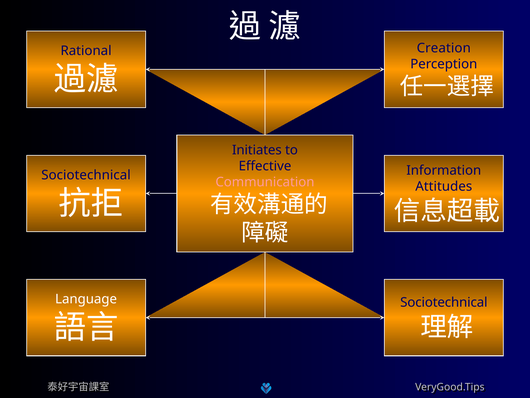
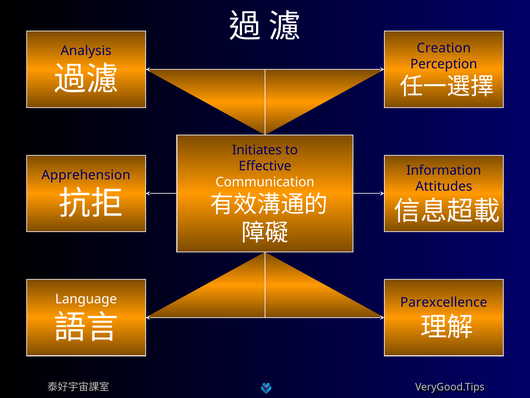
Rational: Rational -> Analysis
Sociotechnical at (86, 175): Sociotechnical -> Apprehension
Communication colour: pink -> white
Sociotechnical at (444, 302): Sociotechnical -> Parexcellence
